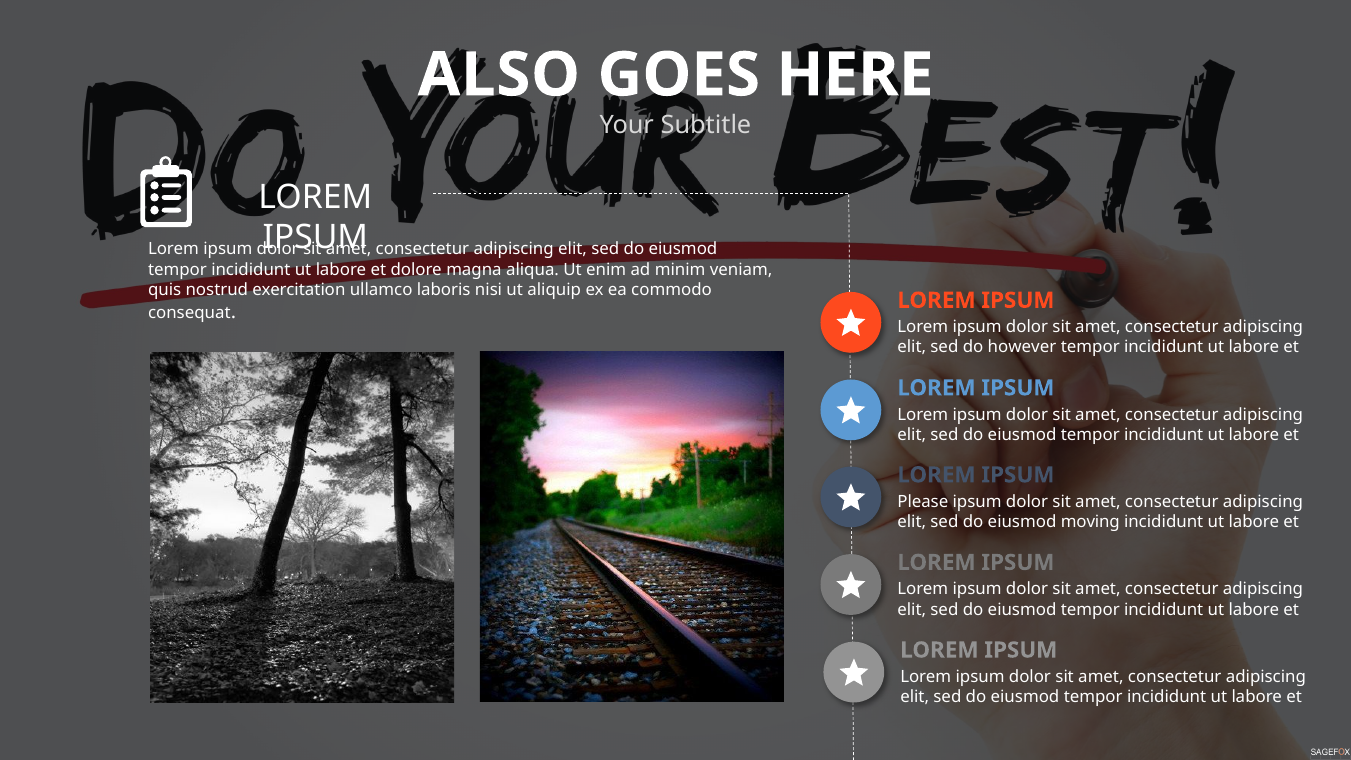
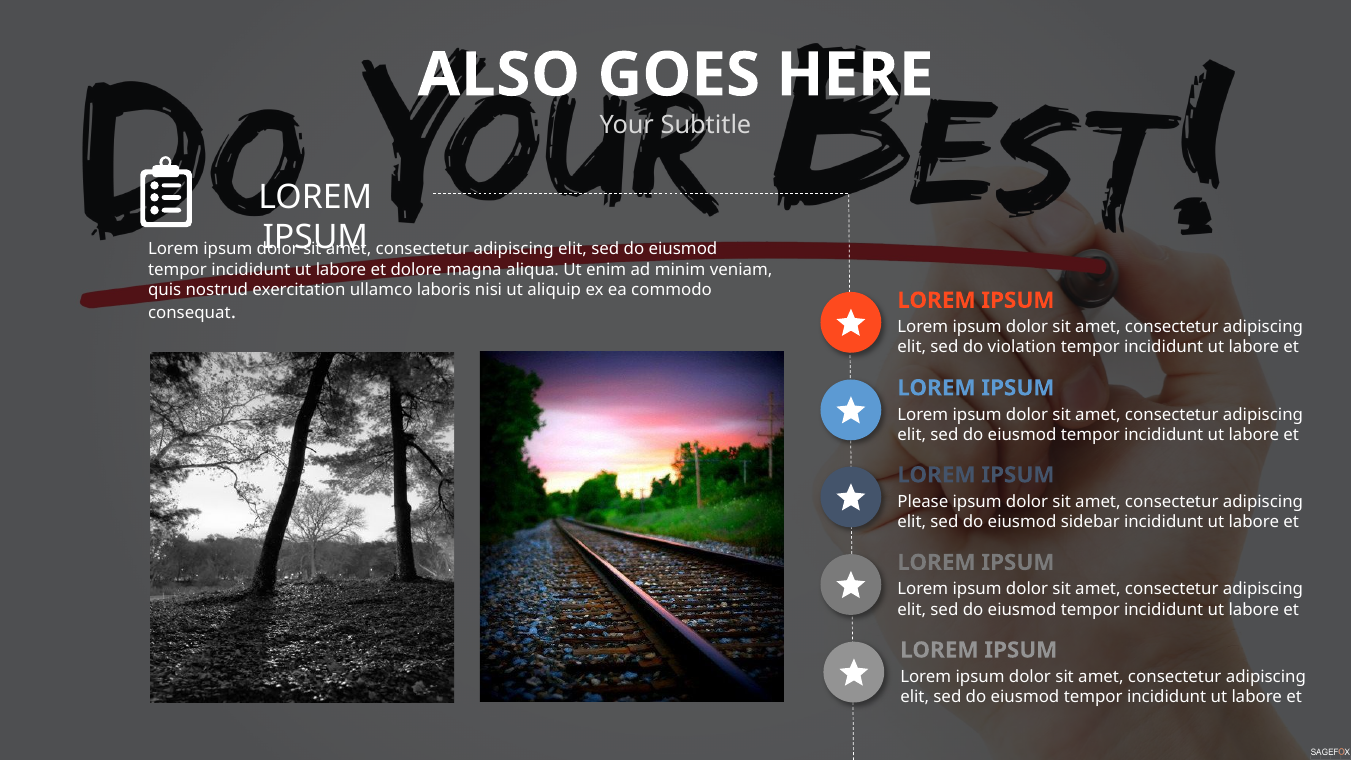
however: however -> violation
moving: moving -> sidebar
